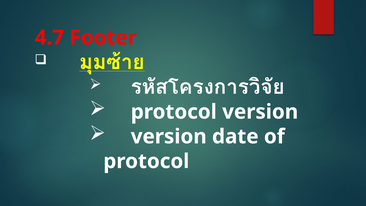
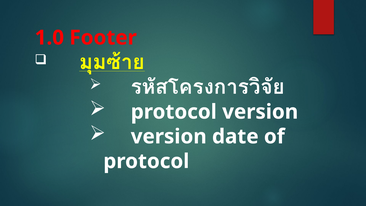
4.7: 4.7 -> 1.0
